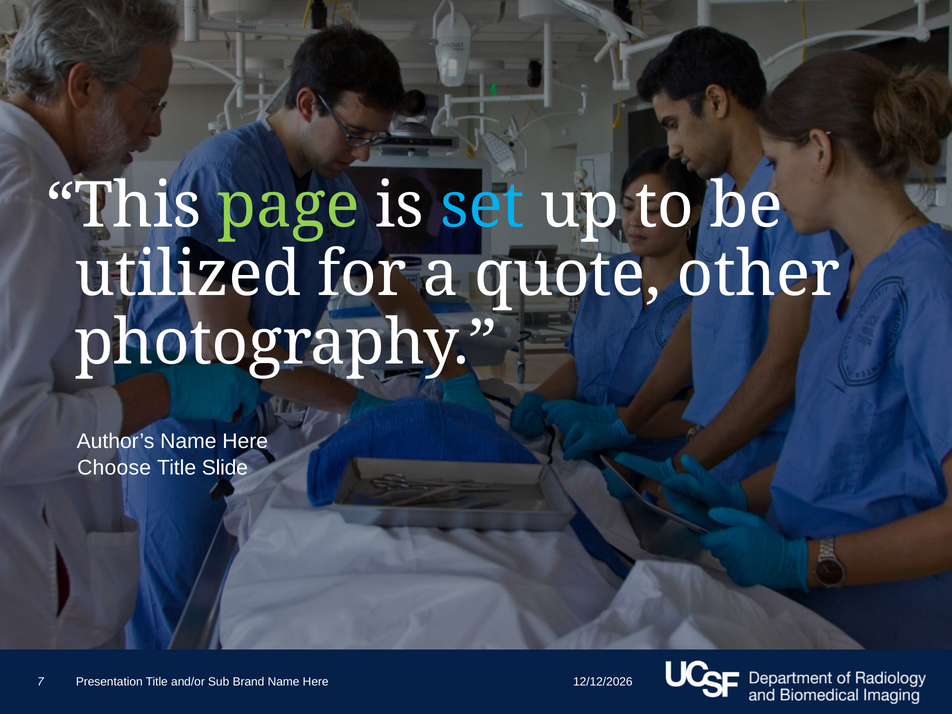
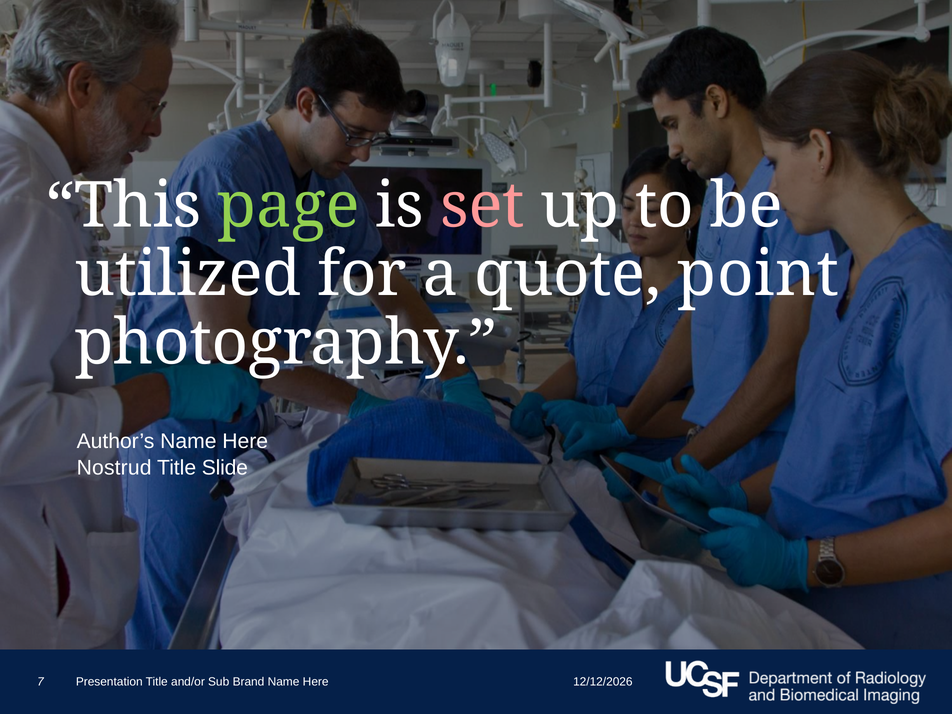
set colour: light blue -> pink
other: other -> point
Choose: Choose -> Nostrud
